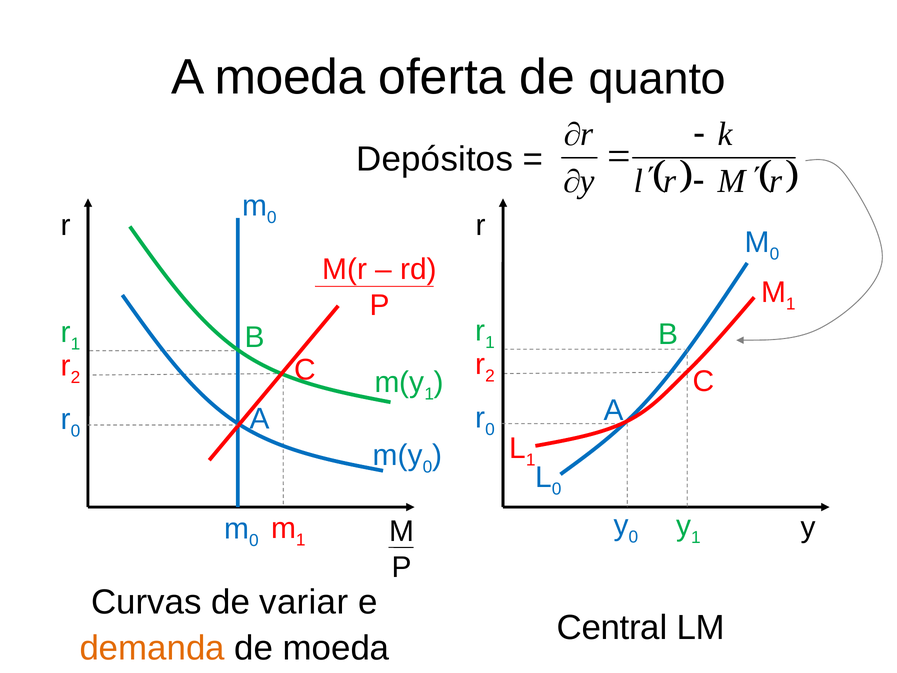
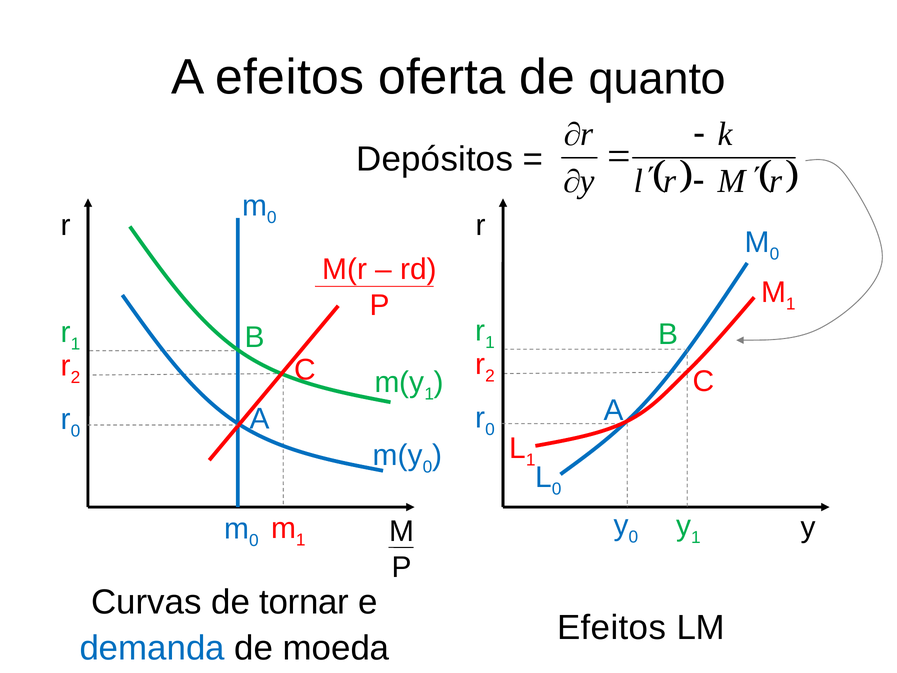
A moeda: moeda -> efeitos
variar: variar -> tornar
Central at (612, 627): Central -> Efeitos
demanda colour: orange -> blue
